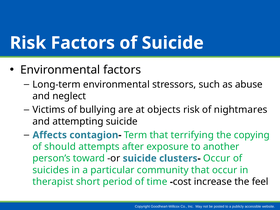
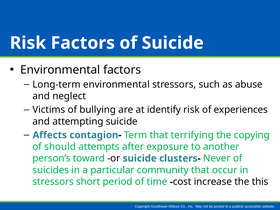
objects: objects -> identify
nightmares: nightmares -> experiences
clusters- Occur: Occur -> Never
therapist at (53, 182): therapist -> stressors
feel: feel -> this
